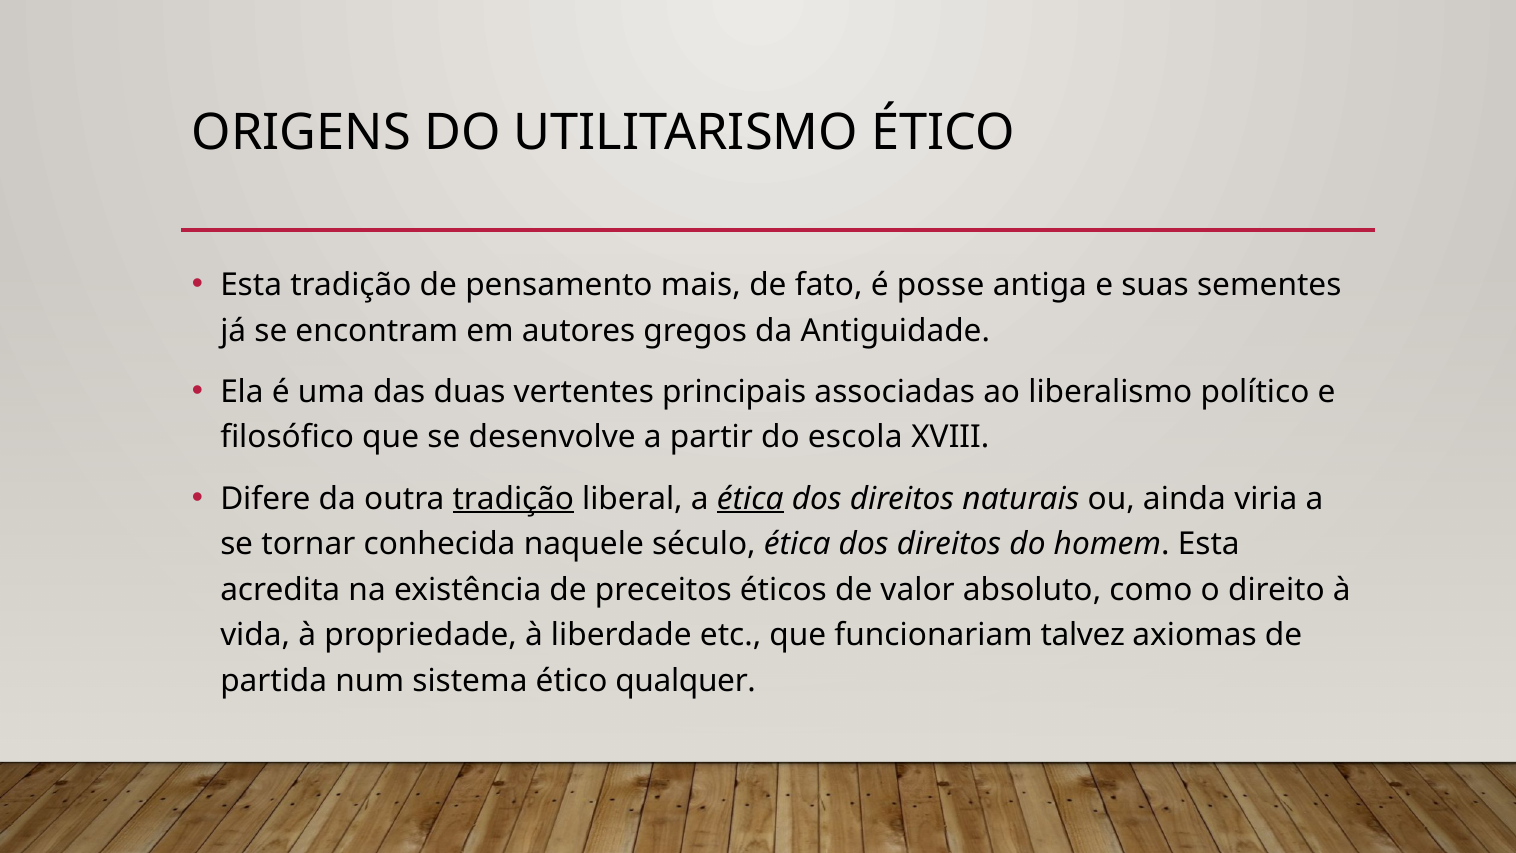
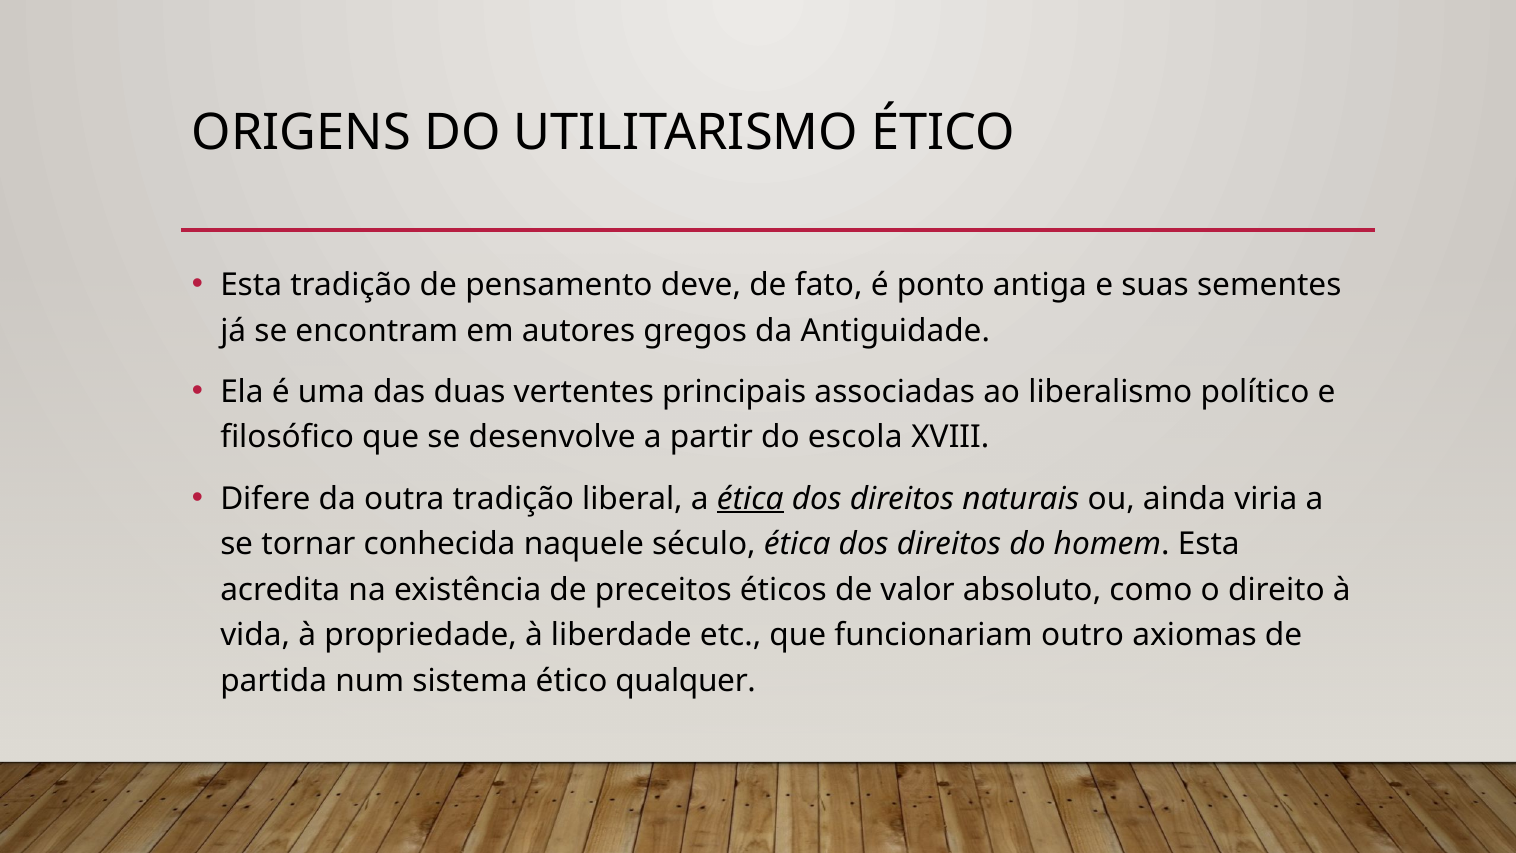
mais: mais -> deve
posse: posse -> ponto
tradição at (513, 499) underline: present -> none
talvez: talvez -> outro
